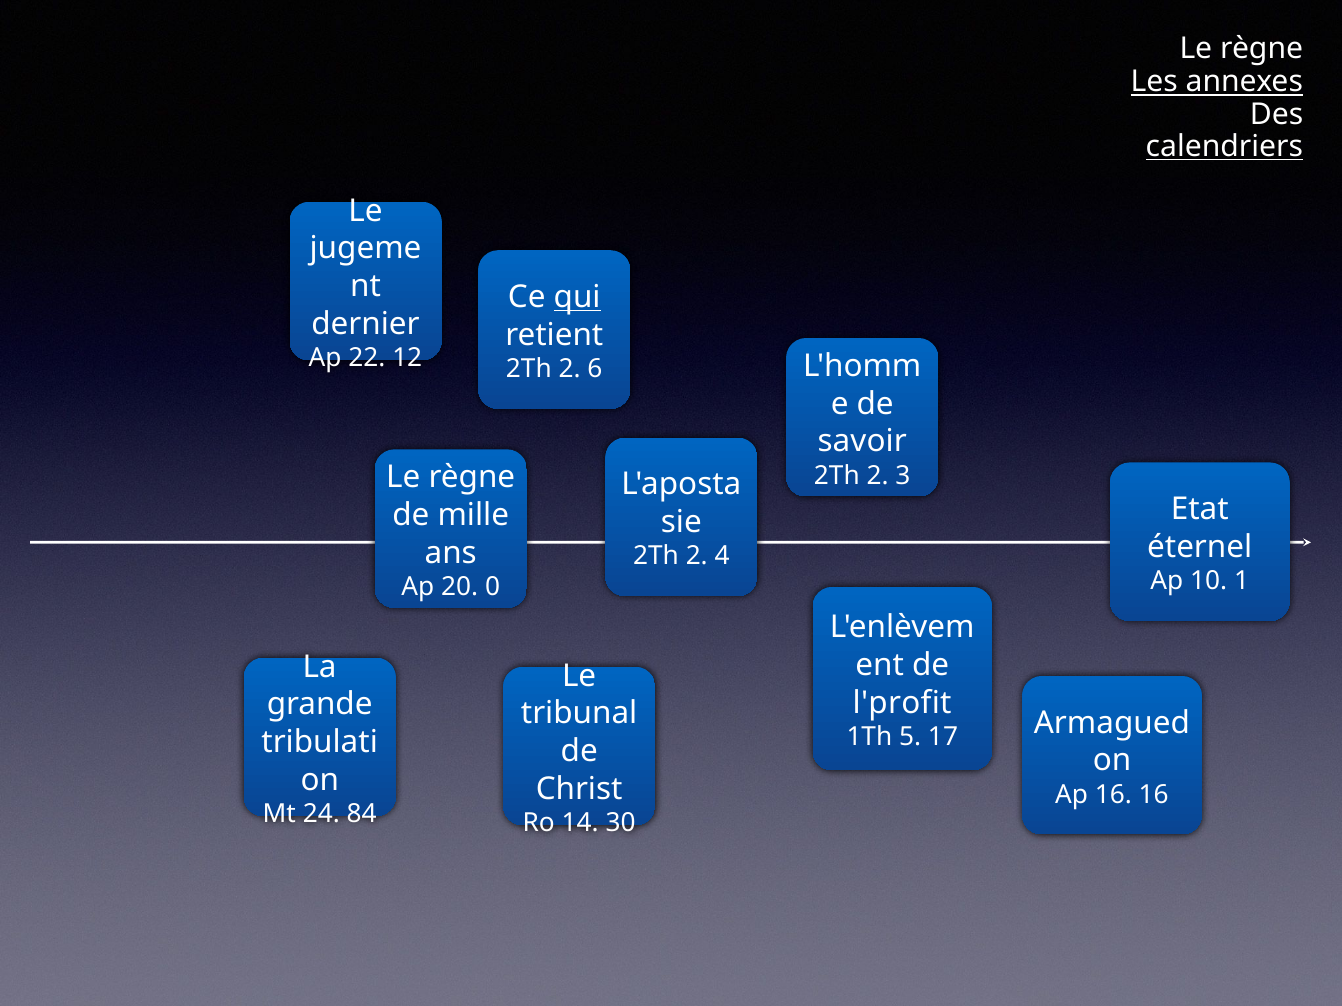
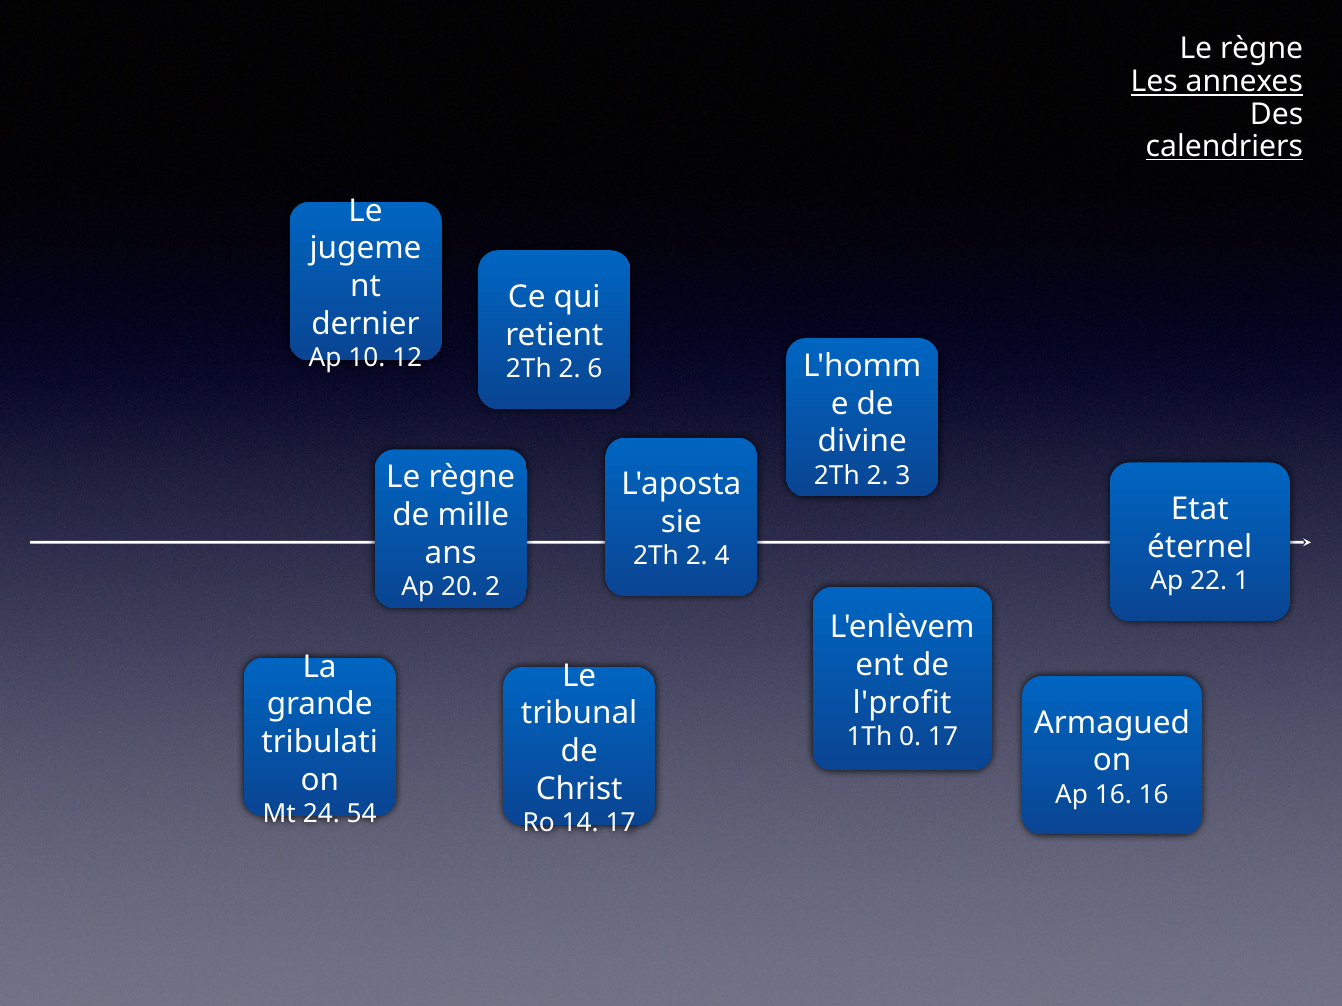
qui underline: present -> none
22: 22 -> 10
savoir: savoir -> divine
10: 10 -> 22
20 0: 0 -> 2
5: 5 -> 0
84: 84 -> 54
14 30: 30 -> 17
